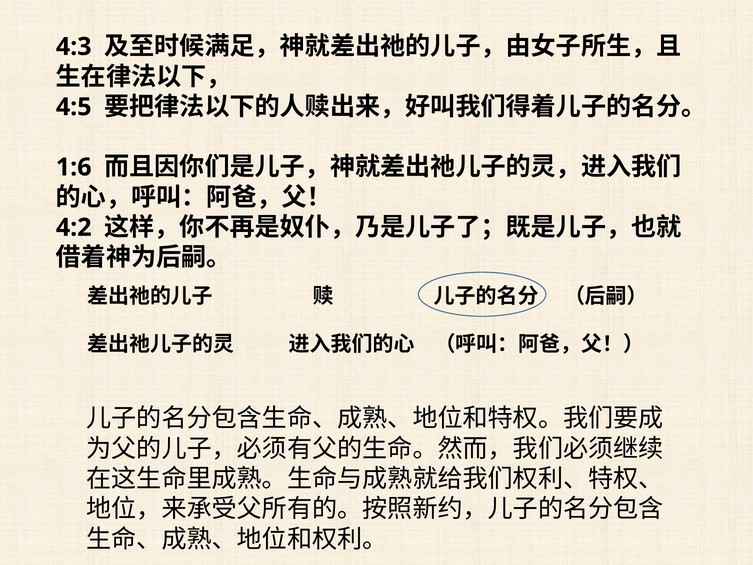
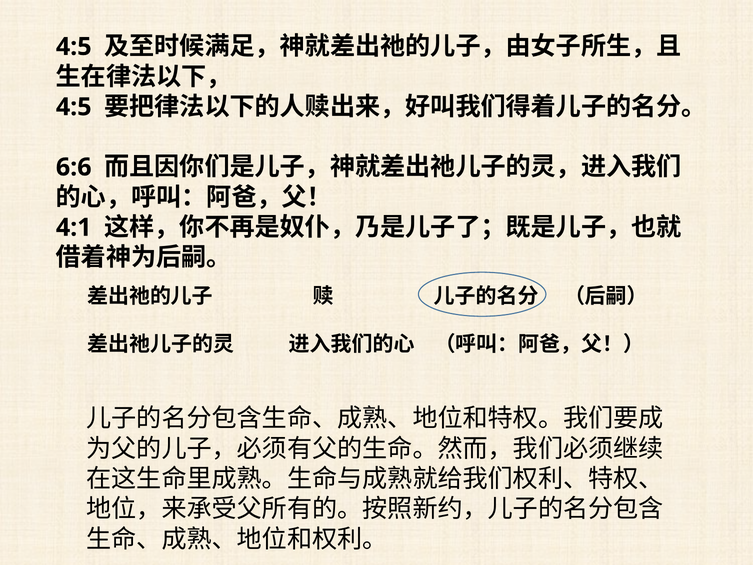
4:3 at (74, 47): 4:3 -> 4:5
1:6: 1:6 -> 6:6
4:2: 4:2 -> 4:1
